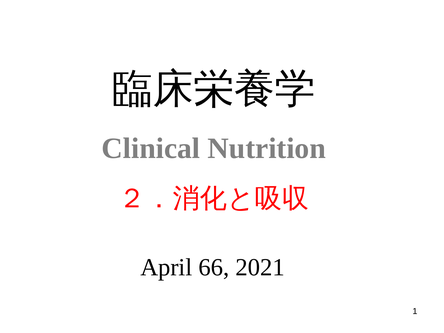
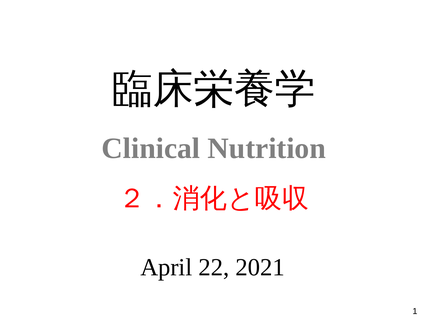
66: 66 -> 22
